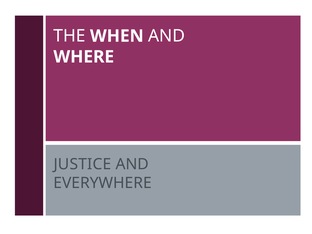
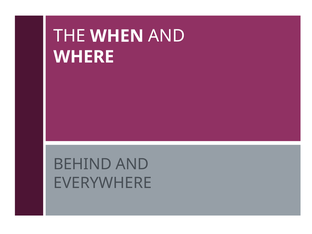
JUSTICE: JUSTICE -> BEHIND
